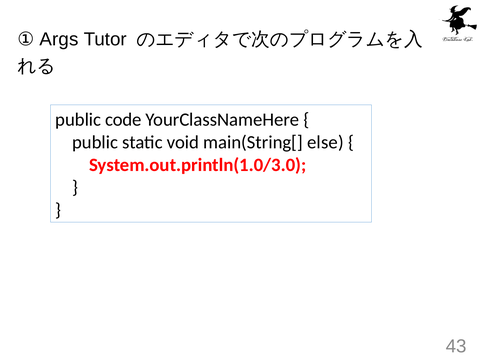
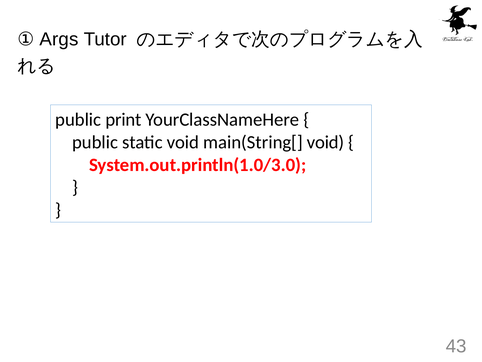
code: code -> print
main(String[ else: else -> void
